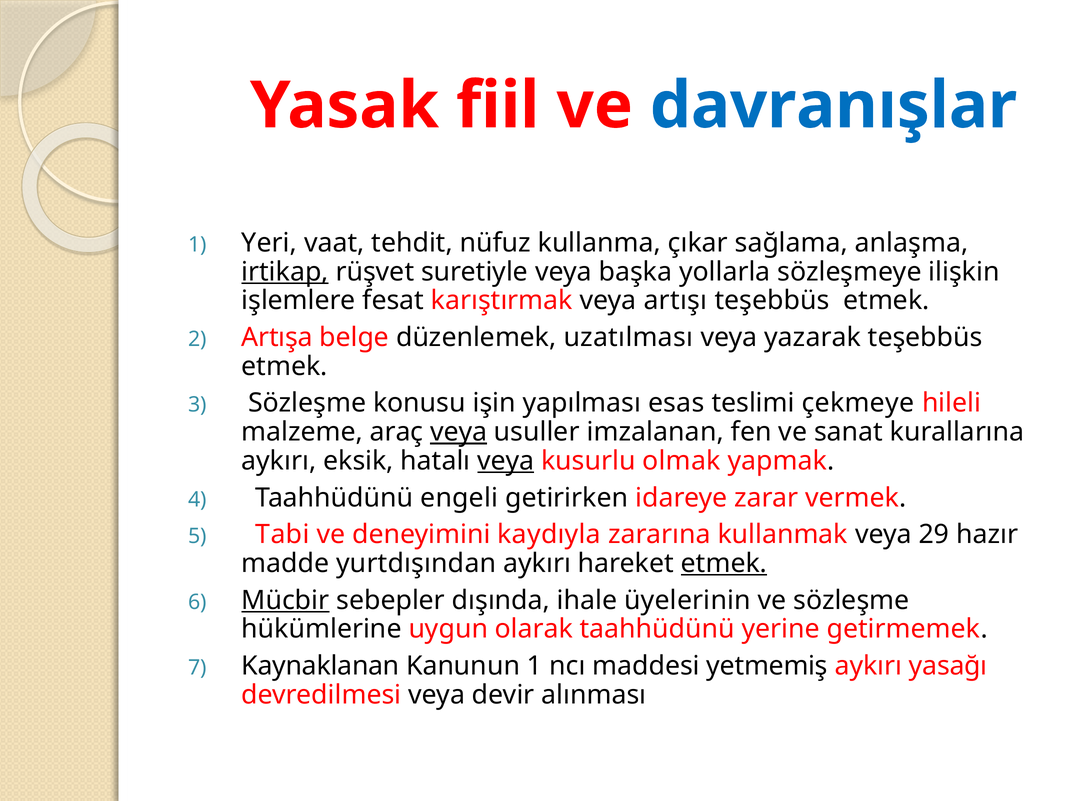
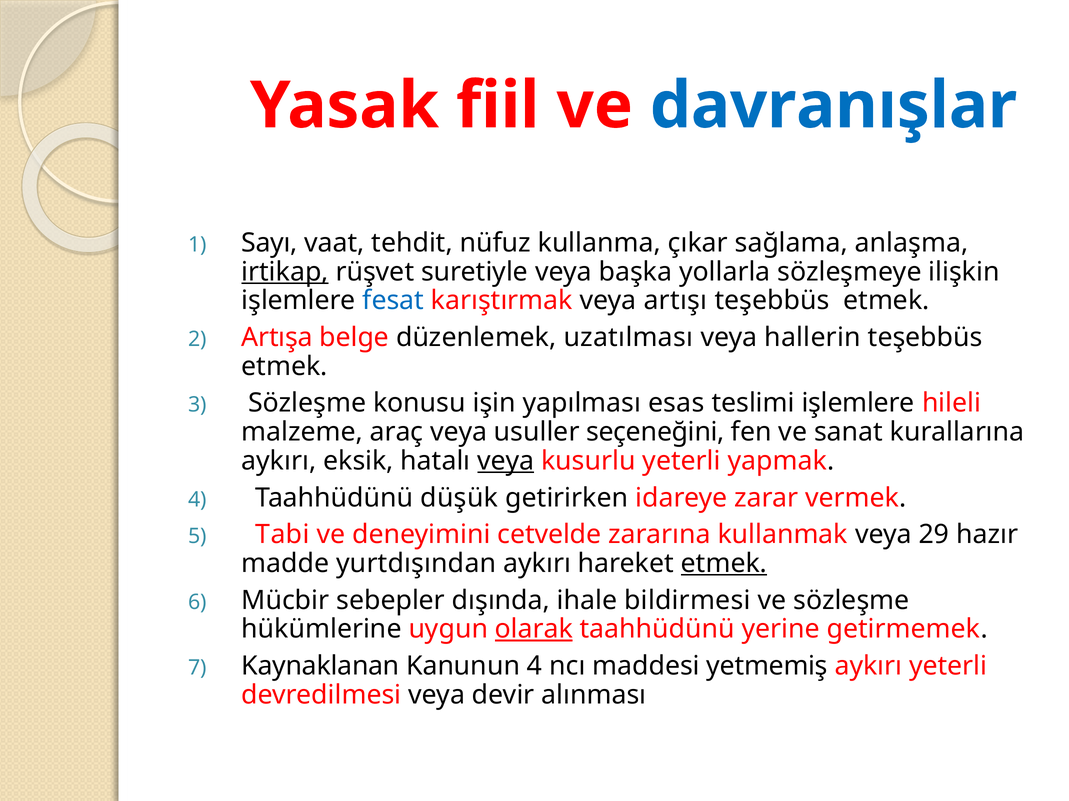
Yeri: Yeri -> Sayı
fesat colour: black -> blue
yazarak: yazarak -> hallerin
teslimi çekmeye: çekmeye -> işlemlere
veya at (459, 432) underline: present -> none
imzalanan: imzalanan -> seçeneğini
kusurlu olmak: olmak -> yeterli
engeli: engeli -> düşük
kaydıyla: kaydıyla -> cetvelde
Mücbir underline: present -> none
üyelerinin: üyelerinin -> bildirmesi
olarak underline: none -> present
Kanunun 1: 1 -> 4
aykırı yasağı: yasağı -> yeterli
